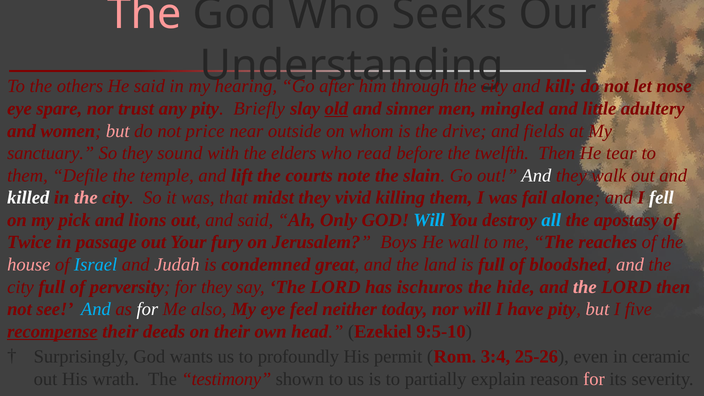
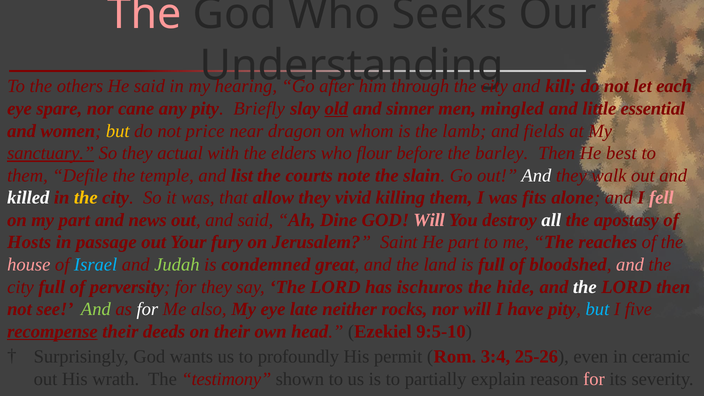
nose: nose -> each
trust: trust -> cane
adultery: adultery -> essential
but at (118, 131) colour: pink -> yellow
outside: outside -> dragon
drive: drive -> lamb
sanctuary underline: none -> present
sound: sound -> actual
read: read -> flour
twelfth: twelfth -> barley
tear: tear -> best
lift: lift -> list
the at (86, 198) colour: pink -> yellow
midst: midst -> allow
fail: fail -> fits
fell colour: white -> pink
my pick: pick -> part
lions: lions -> news
Only: Only -> Dine
Will at (429, 220) colour: light blue -> pink
all colour: light blue -> white
Twice: Twice -> Hosts
Boys: Boys -> Saint
He wall: wall -> part
Judah colour: pink -> light green
the at (585, 287) colour: pink -> white
And at (96, 309) colour: light blue -> light green
feel: feel -> late
today: today -> rocks
but at (597, 309) colour: pink -> light blue
